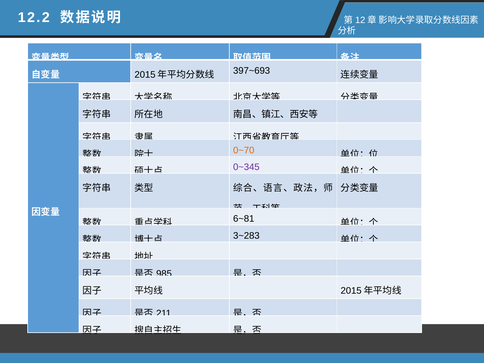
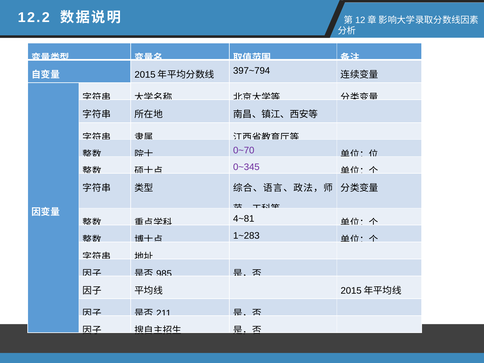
397~693: 397~693 -> 397~794
0~70 colour: orange -> purple
6~81: 6~81 -> 4~81
3~283: 3~283 -> 1~283
